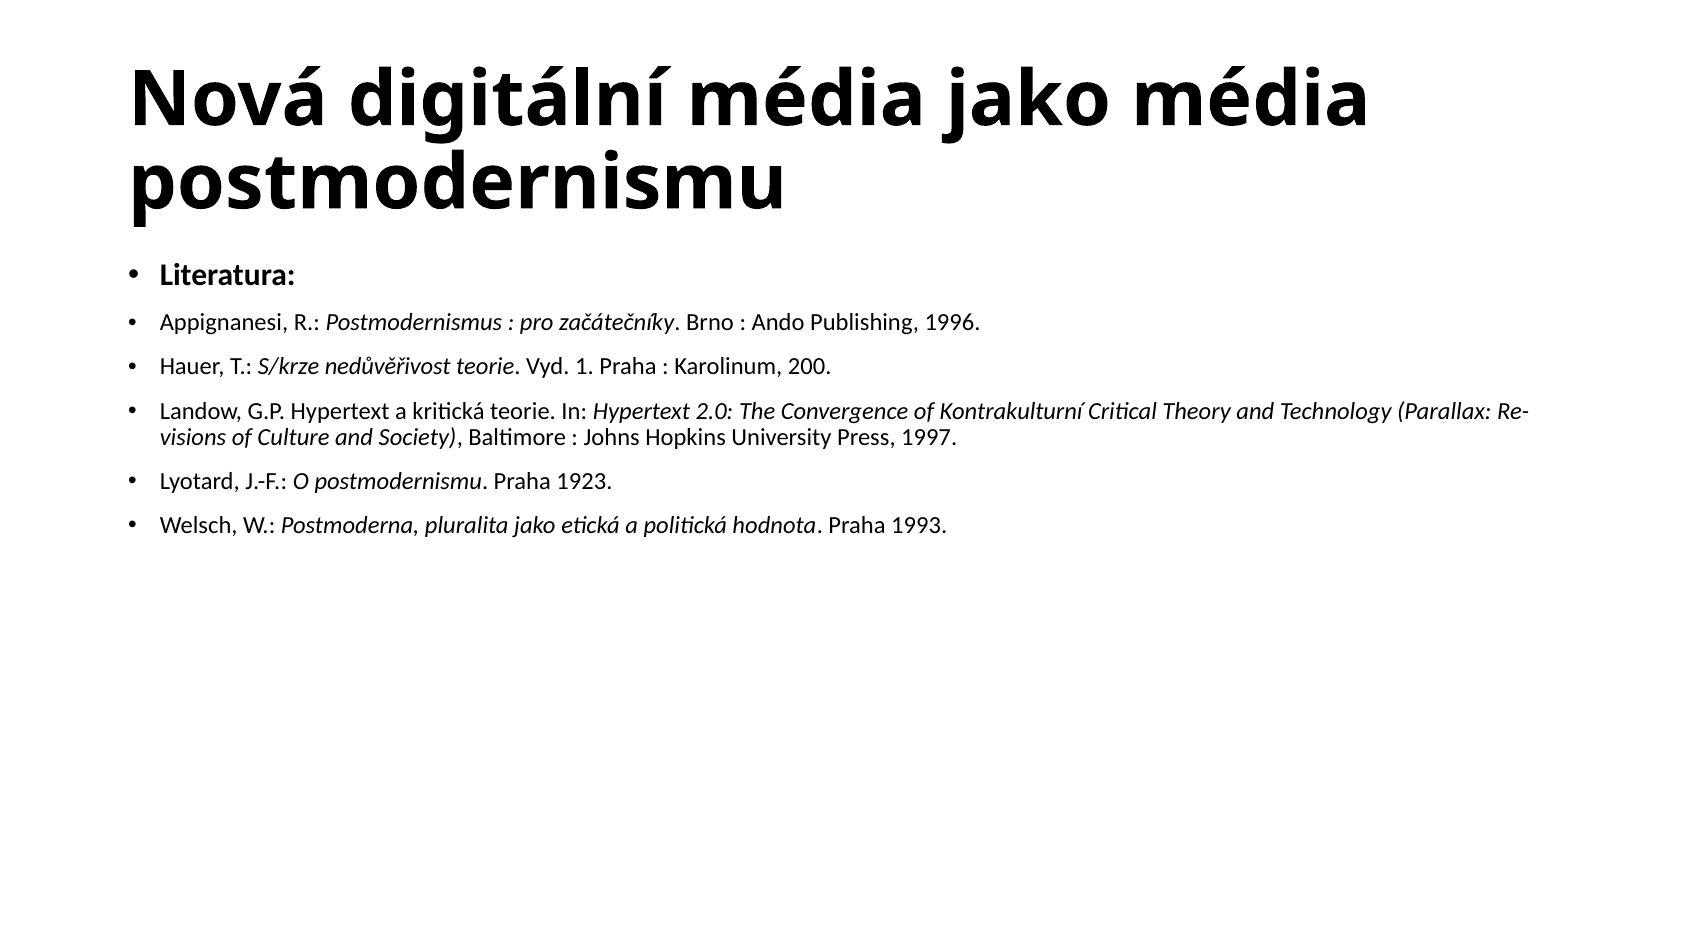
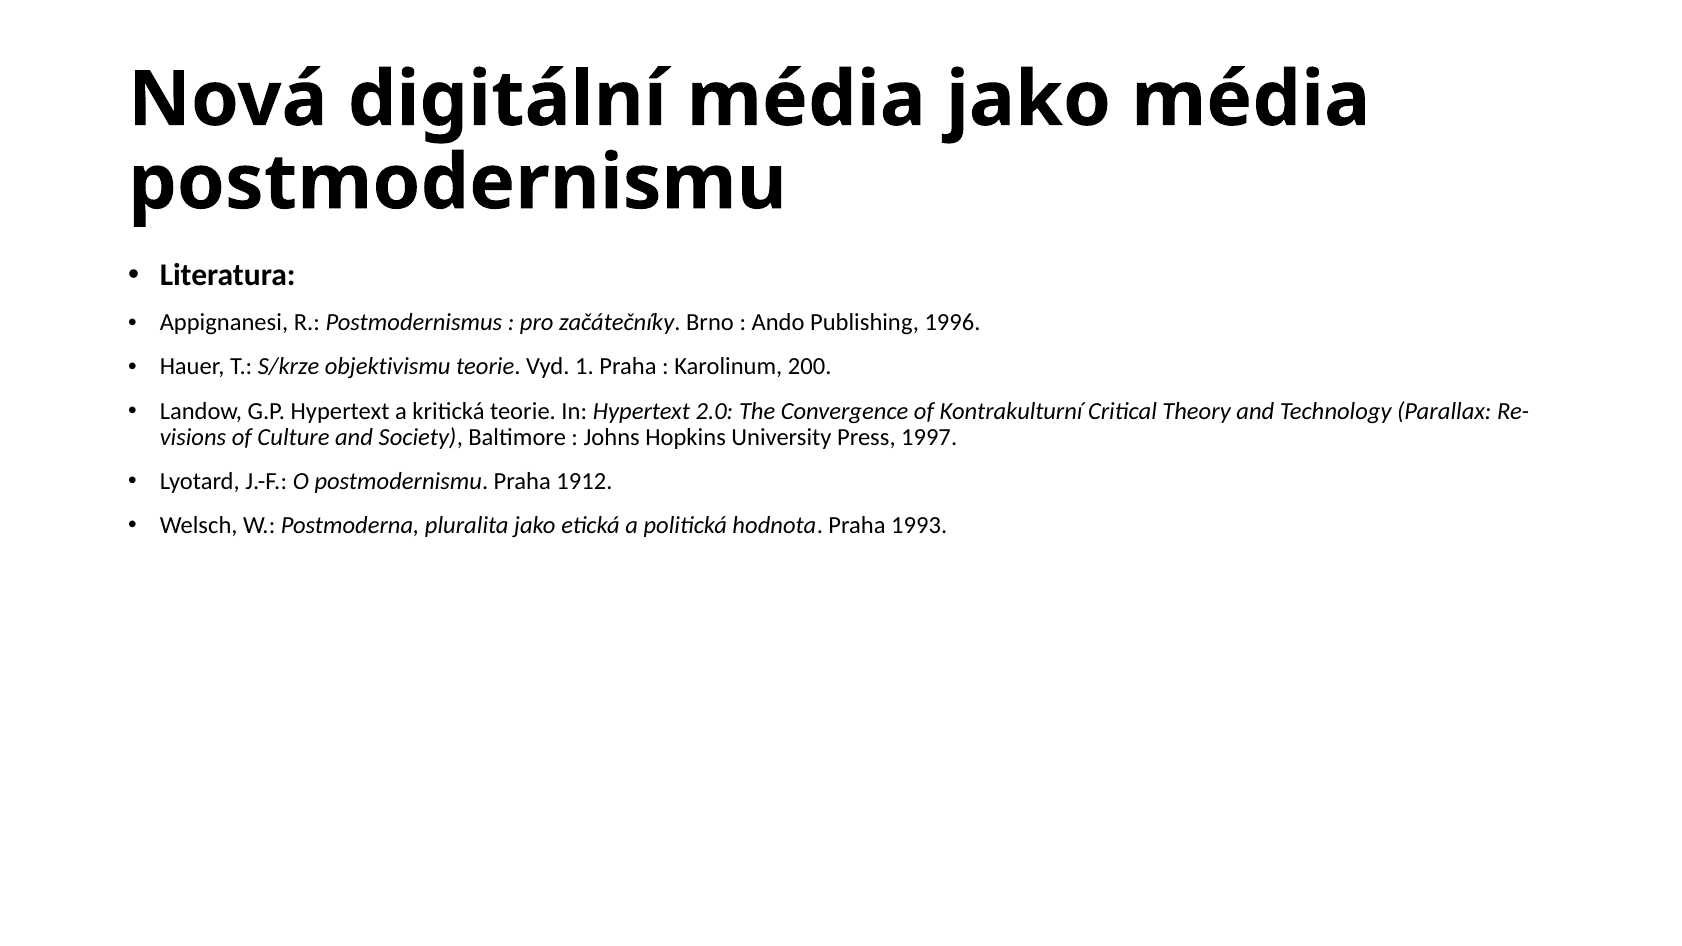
nedůvěřivost: nedůvěřivost -> objektivismu
1923: 1923 -> 1912
